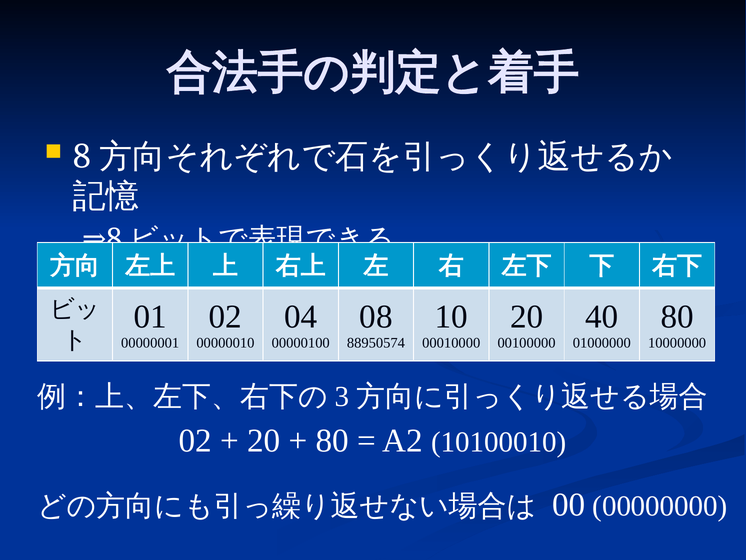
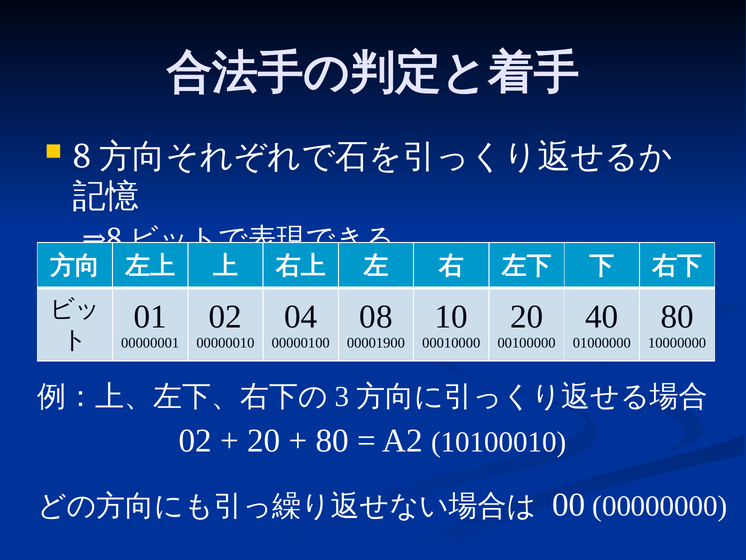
88950574: 88950574 -> 00001900
